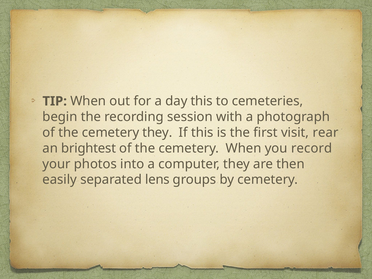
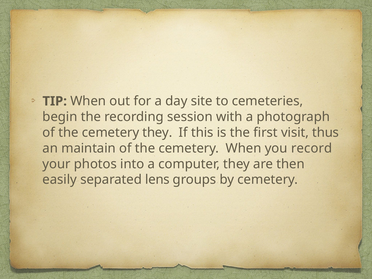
day this: this -> site
rear: rear -> thus
brightest: brightest -> maintain
